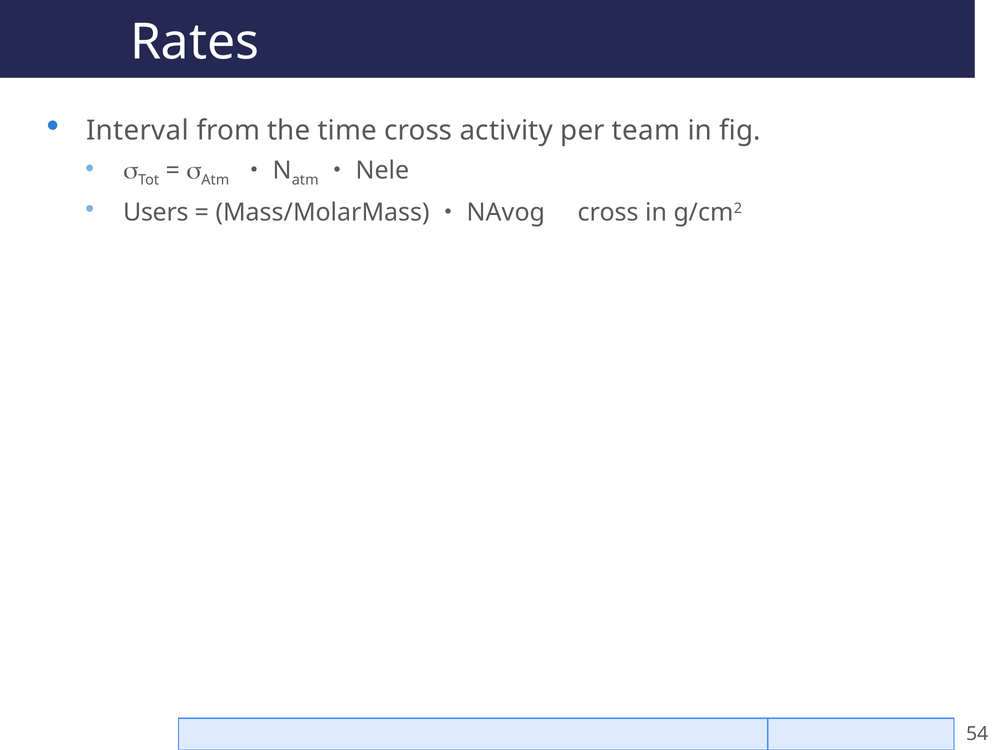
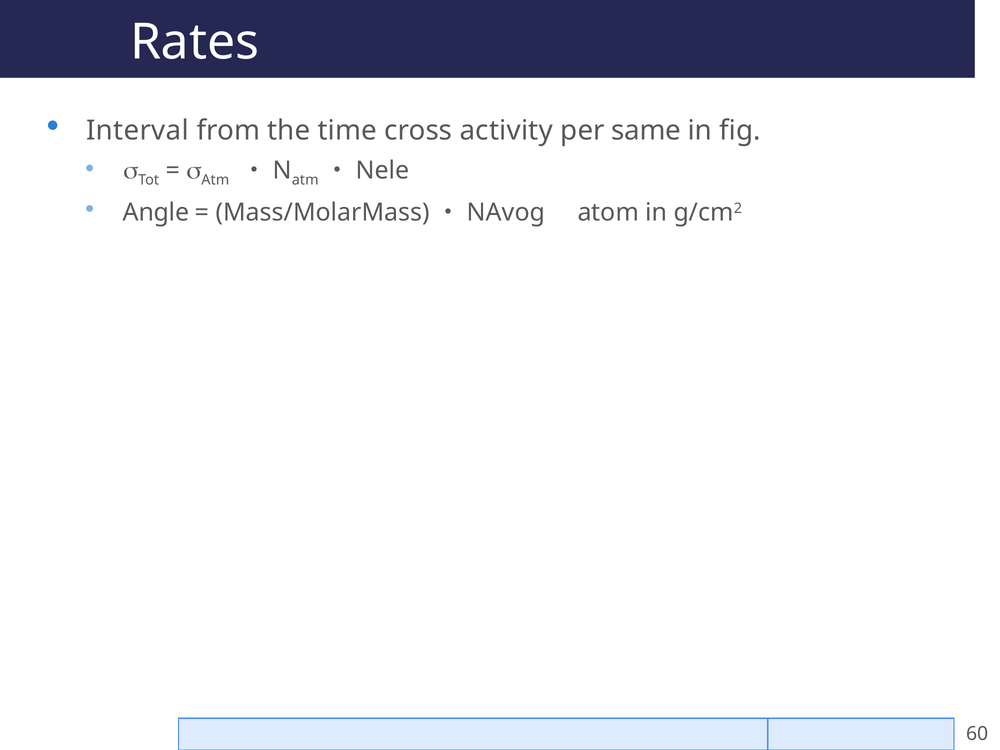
team: team -> same
Users: Users -> Angle
cross at (608, 213): cross -> atom
54: 54 -> 60
